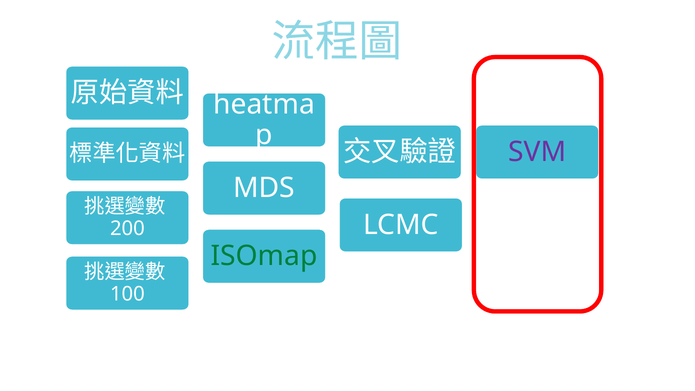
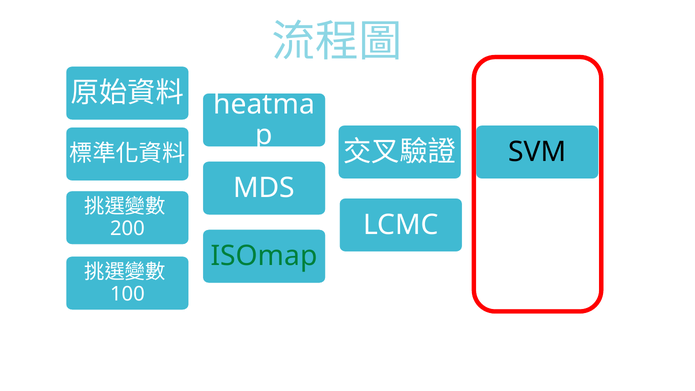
SVM colour: purple -> black
